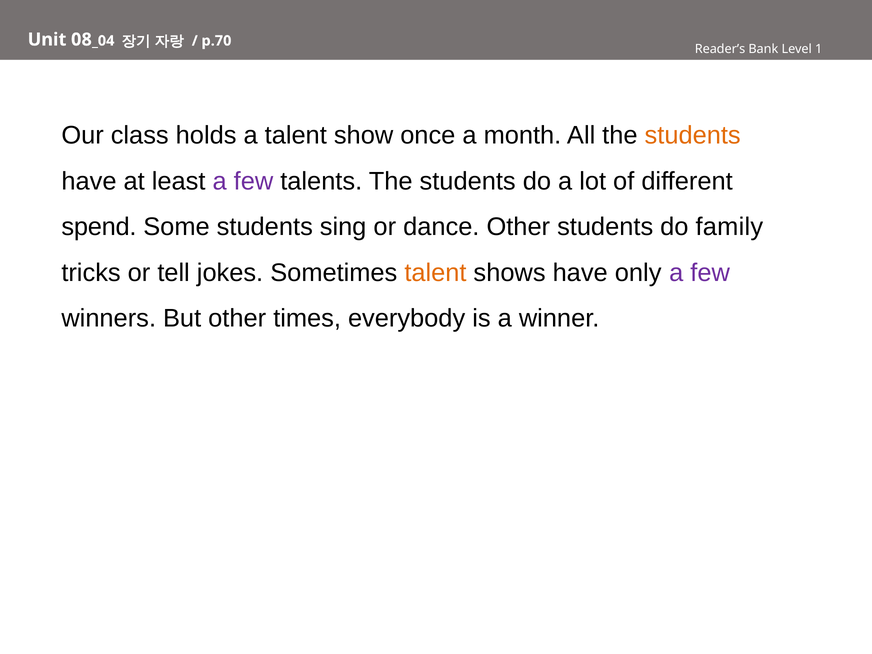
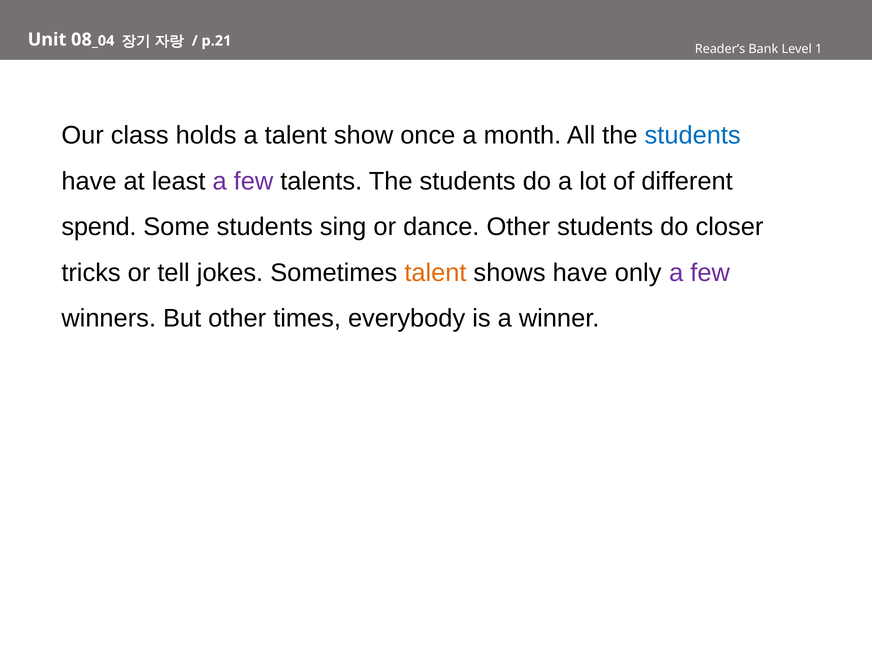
p.70: p.70 -> p.21
students at (693, 135) colour: orange -> blue
family: family -> closer
